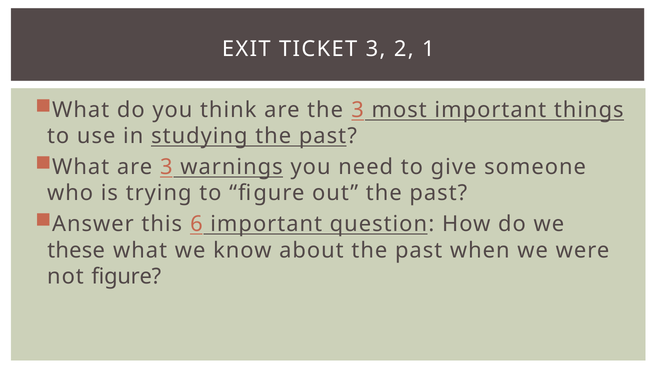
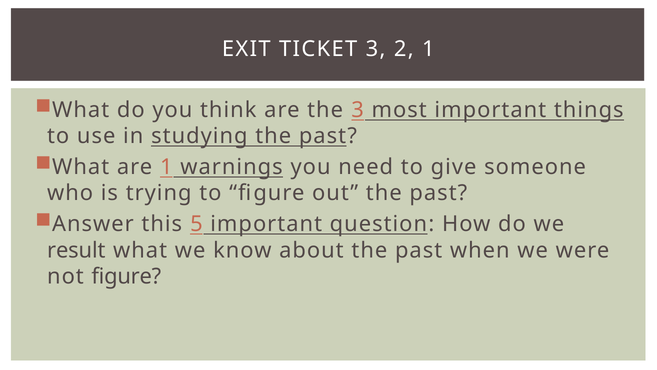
are 3: 3 -> 1
6: 6 -> 5
these: these -> result
